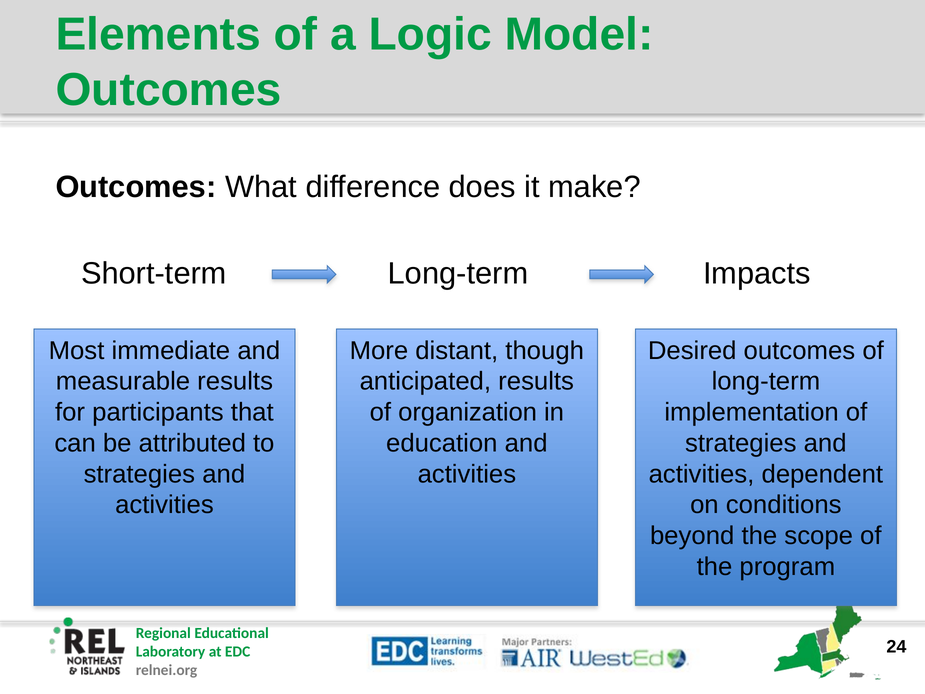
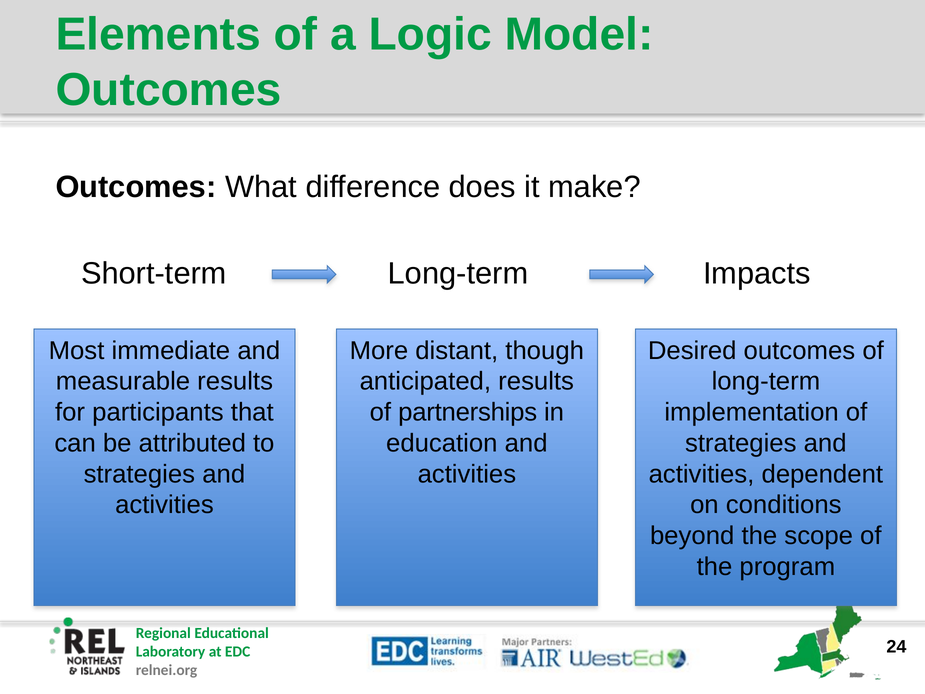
organization: organization -> partnerships
